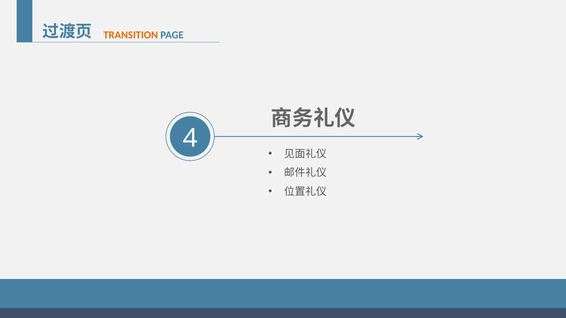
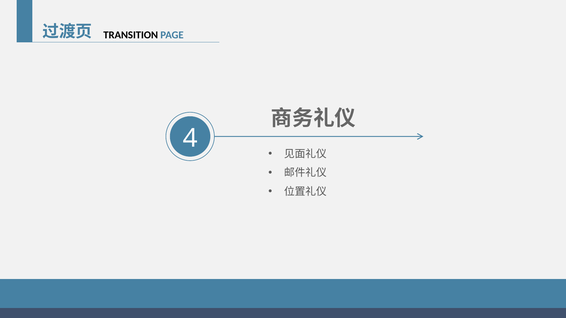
TRANSITION colour: orange -> black
